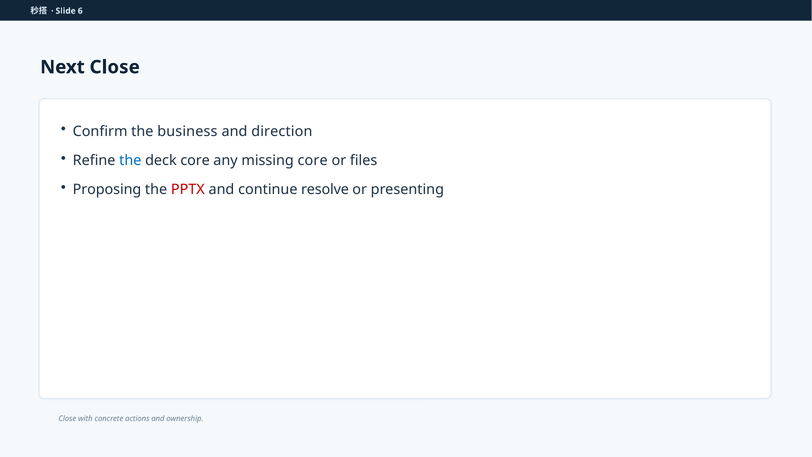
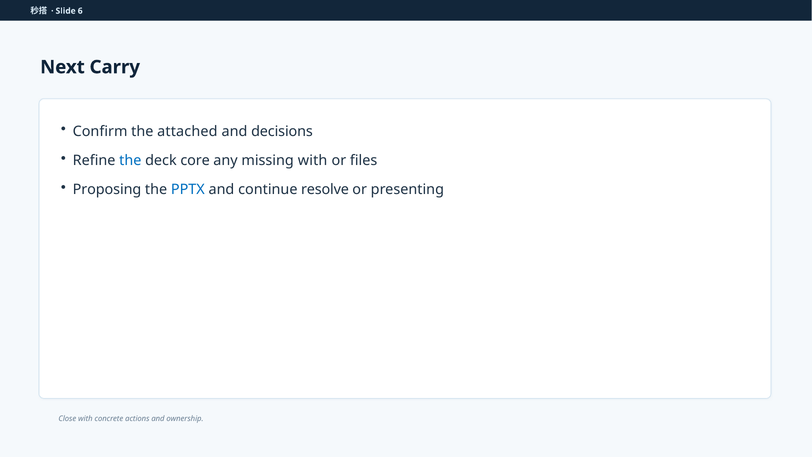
Next Close: Close -> Carry
business: business -> attached
direction: direction -> decisions
missing core: core -> with
PPTX colour: red -> blue
